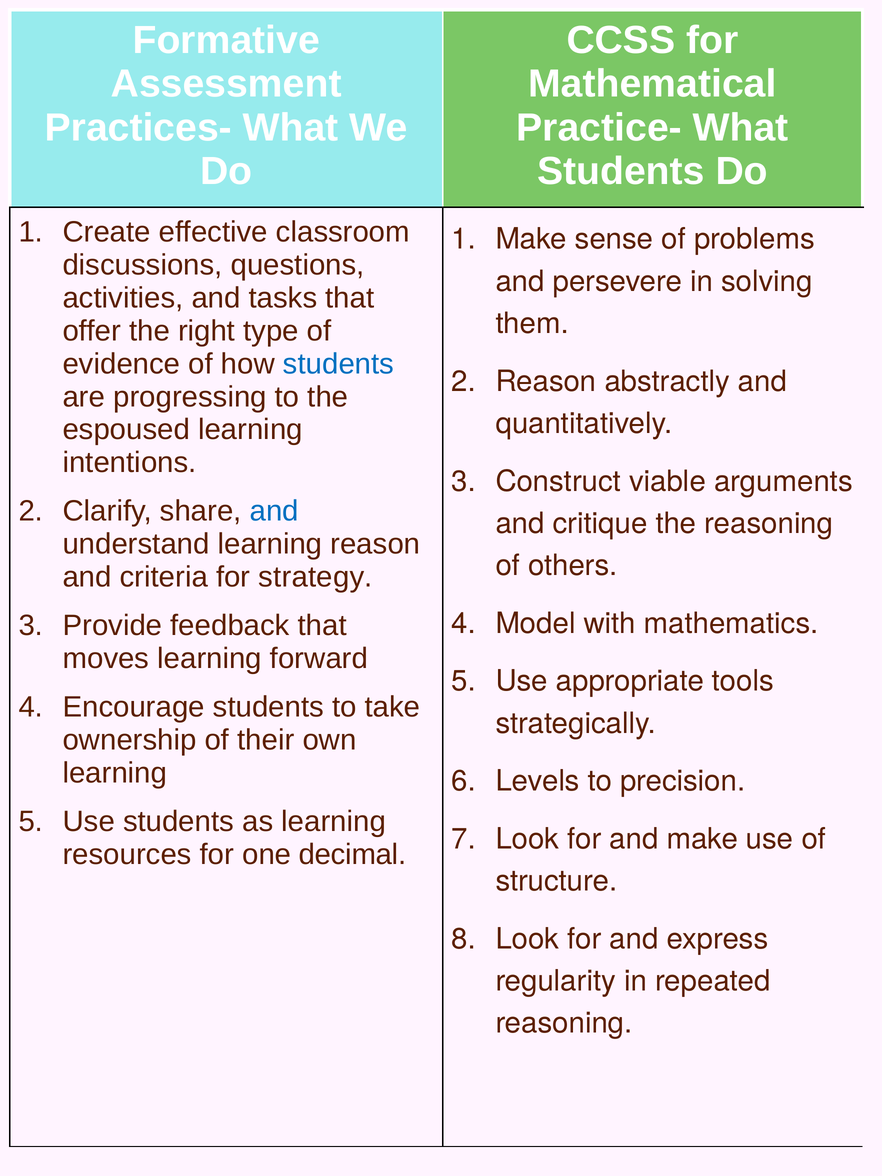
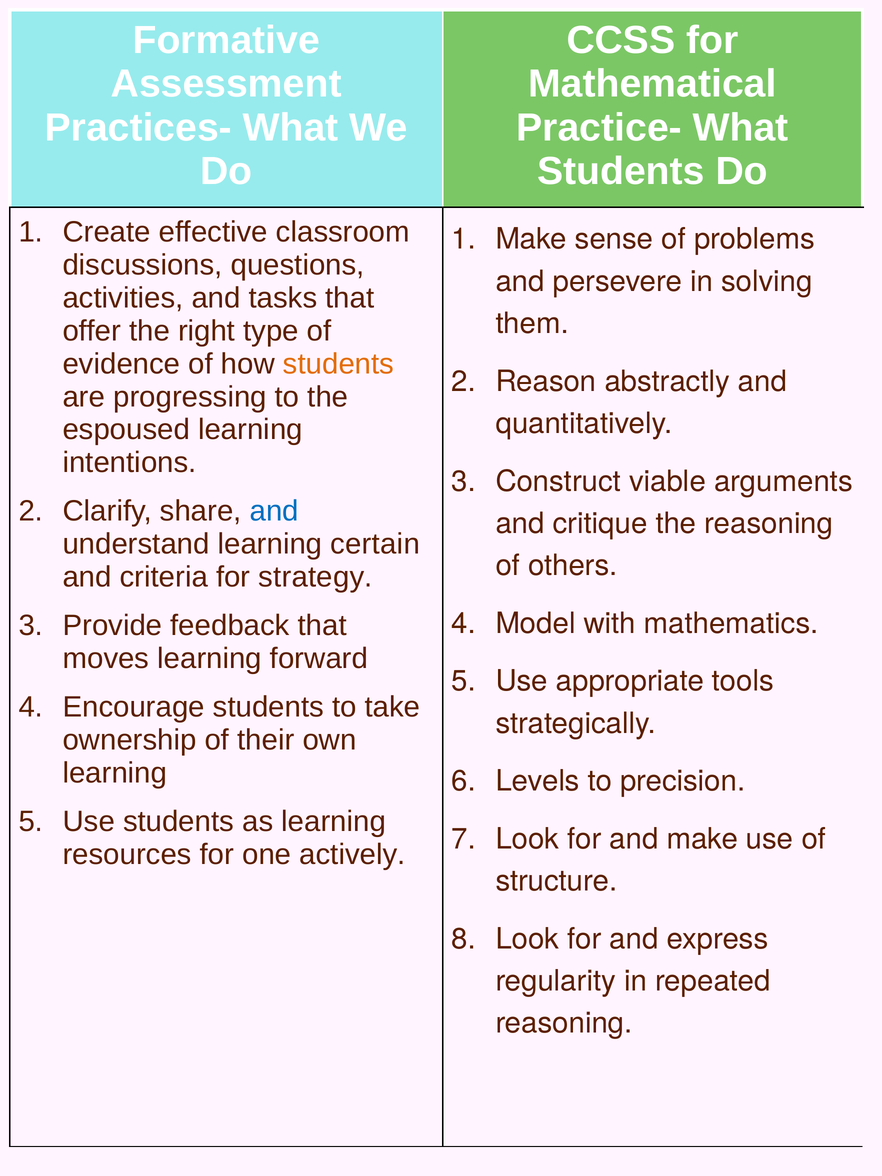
students at (339, 364) colour: blue -> orange
learning reason: reason -> certain
decimal: decimal -> actively
